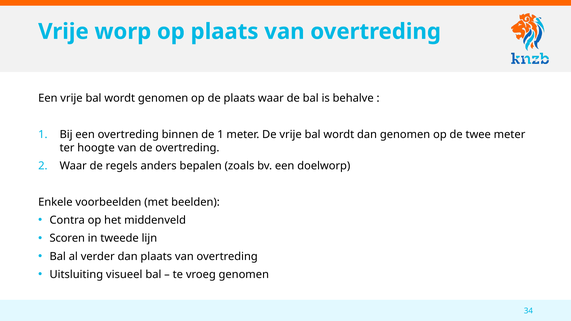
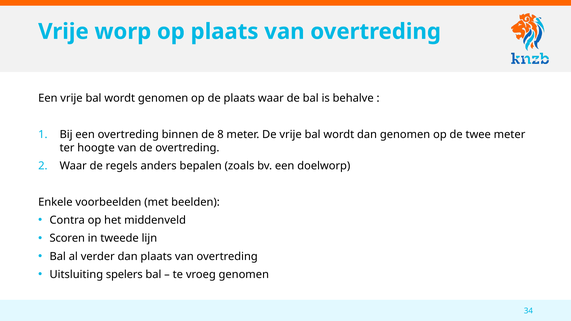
de 1: 1 -> 8
visueel: visueel -> spelers
